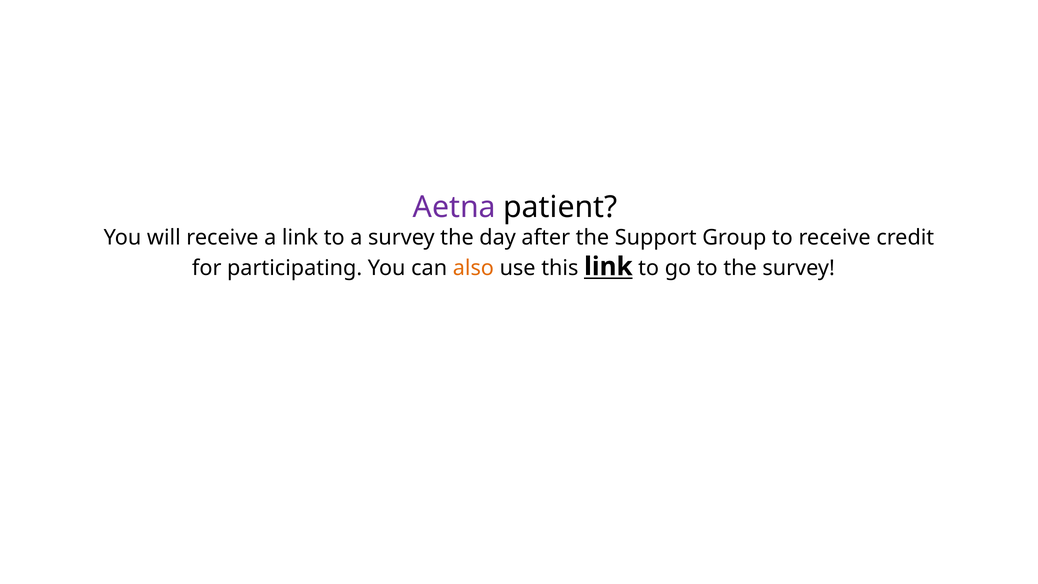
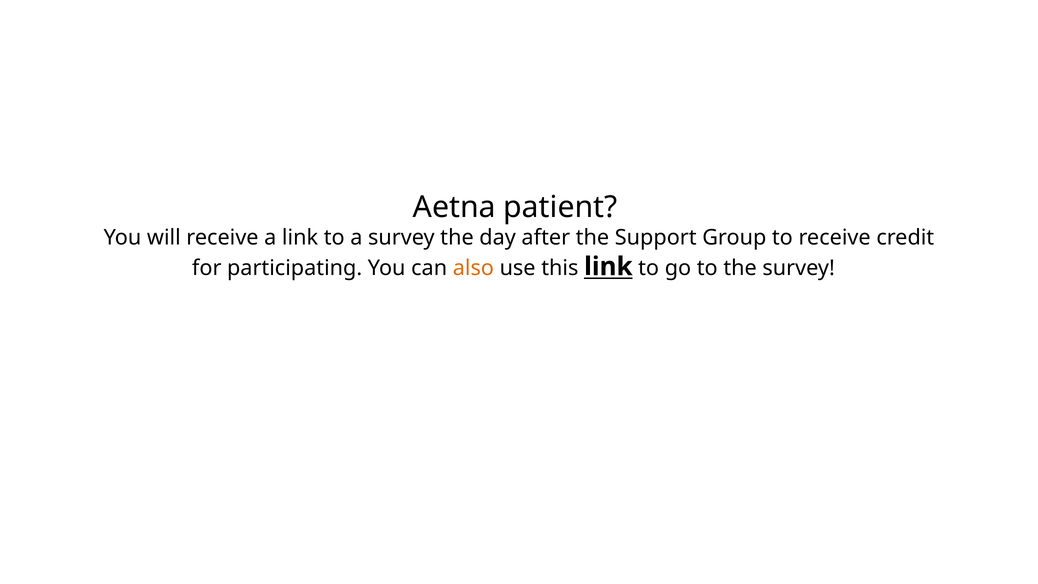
Aetna colour: purple -> black
